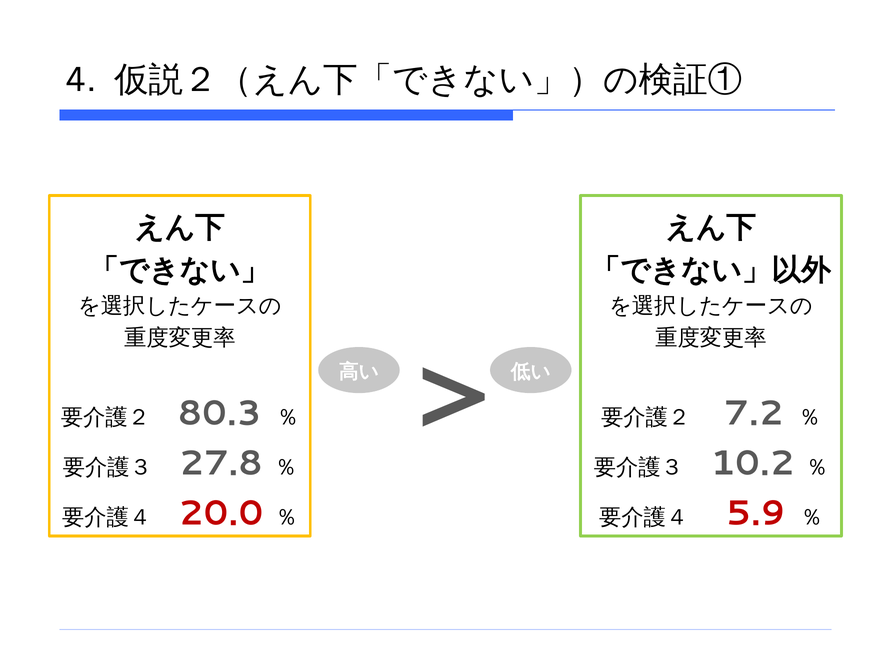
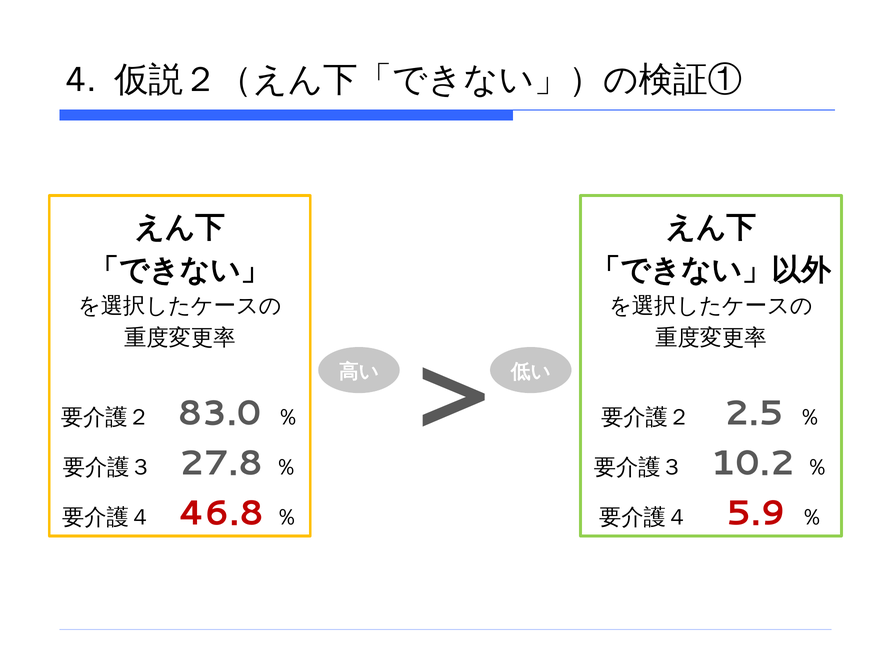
80.3: 80.3 -> 83.0
7.2: 7.2 -> 2.5
20.0: 20.0 -> 46.8
